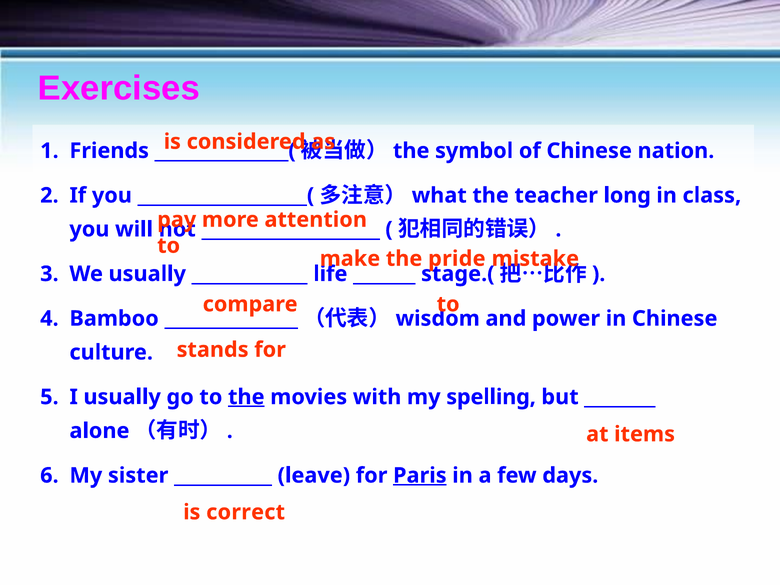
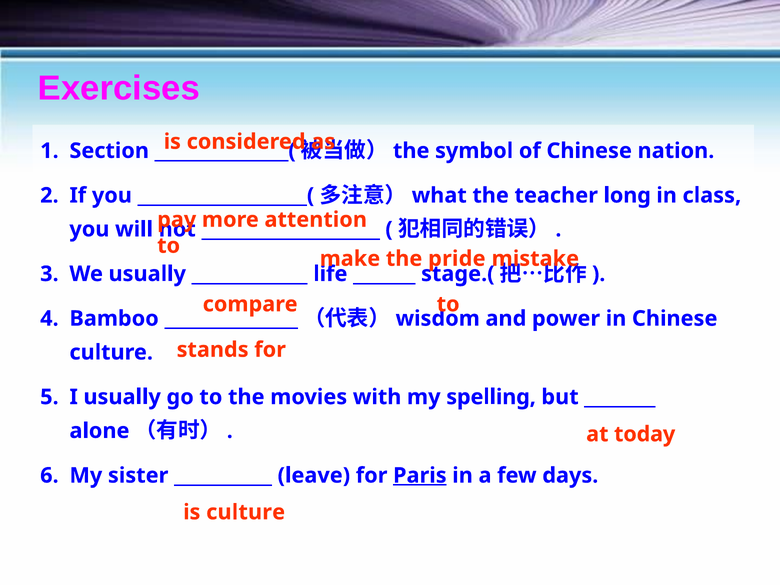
Friends: Friends -> Section
the at (246, 397) underline: present -> none
items: items -> today
is correct: correct -> culture
